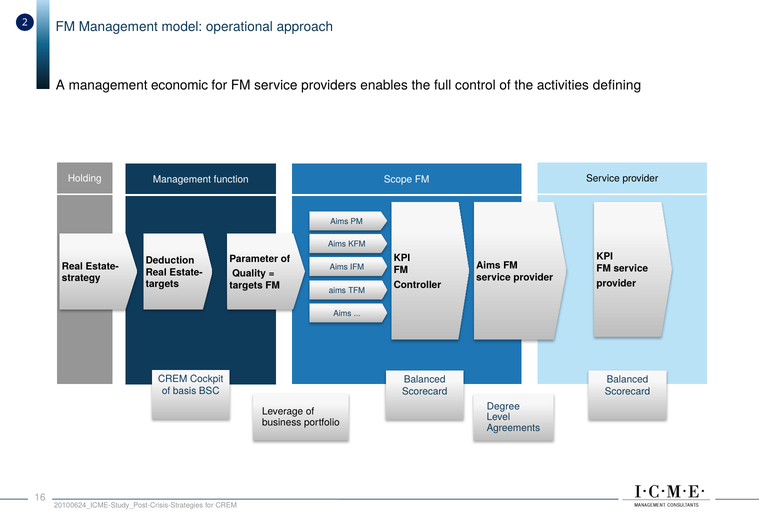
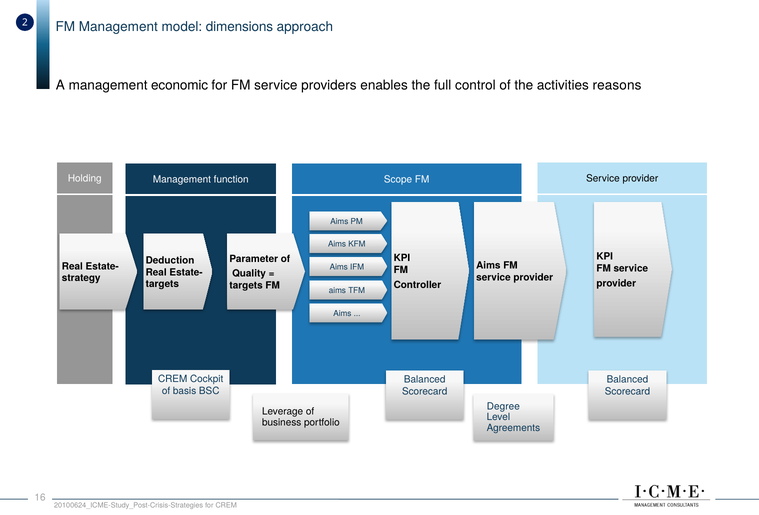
operational: operational -> dimensions
defining: defining -> reasons
